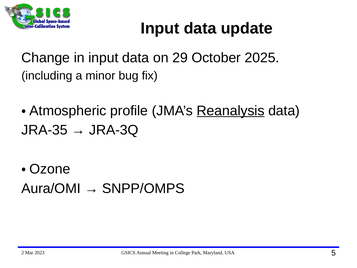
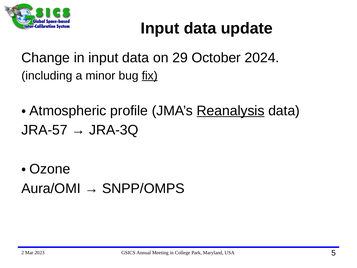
2025: 2025 -> 2024
fix underline: none -> present
JRA-35: JRA-35 -> JRA-57
